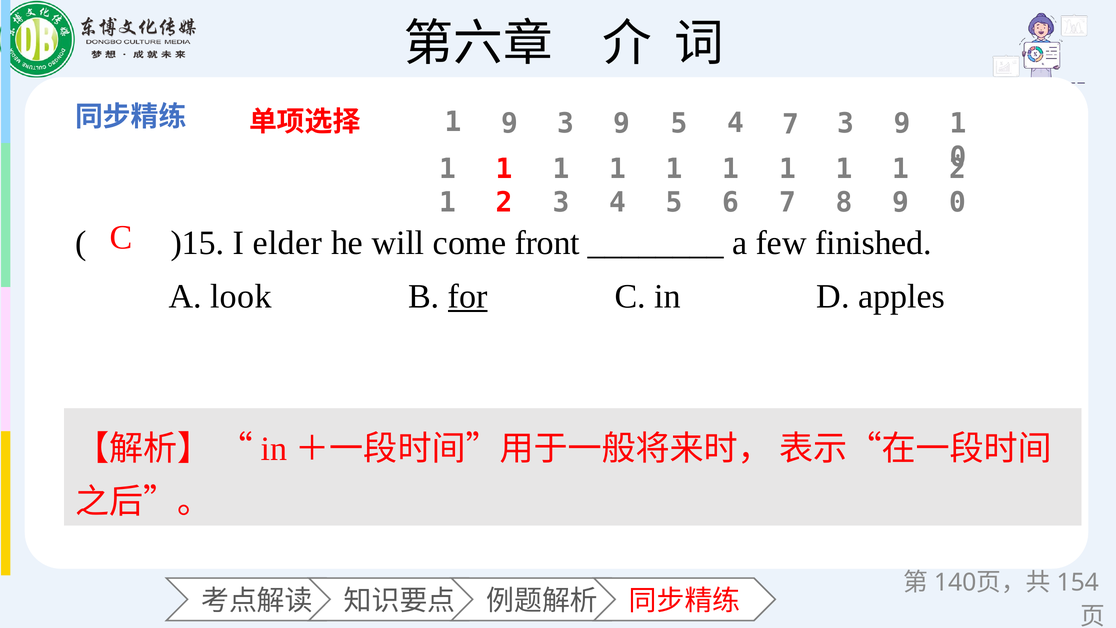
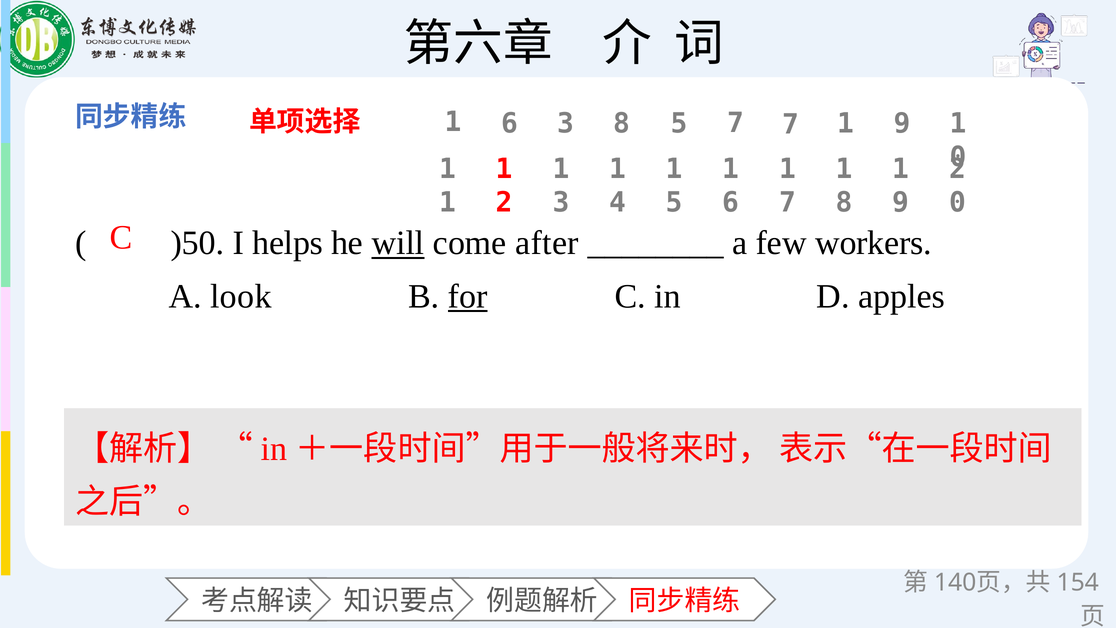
9 at (509, 123): 9 -> 6
9 at (622, 123): 9 -> 8
5 4: 4 -> 7
3 at (846, 123): 3 -> 1
)15: )15 -> )50
elder: elder -> helps
will underline: none -> present
front: front -> after
finished: finished -> workers
